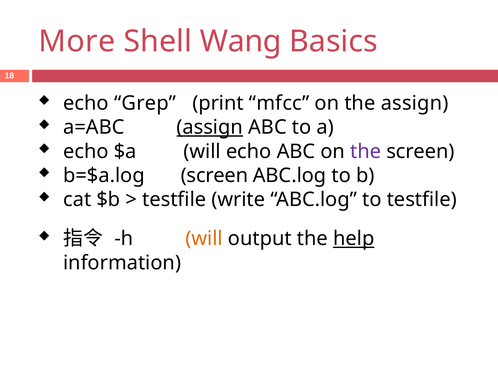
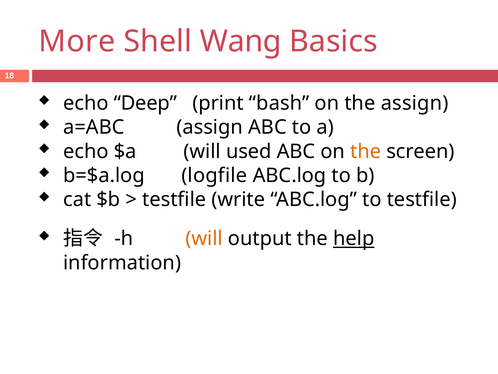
Grep: Grep -> Deep
mfcc: mfcc -> bash
assign at (210, 127) underline: present -> none
will echo: echo -> used
the at (366, 151) colour: purple -> orange
b=$a.log screen: screen -> logfile
